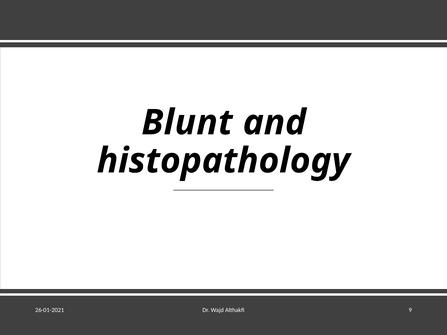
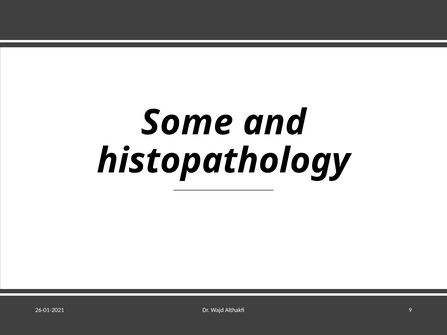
Blunt: Blunt -> Some
